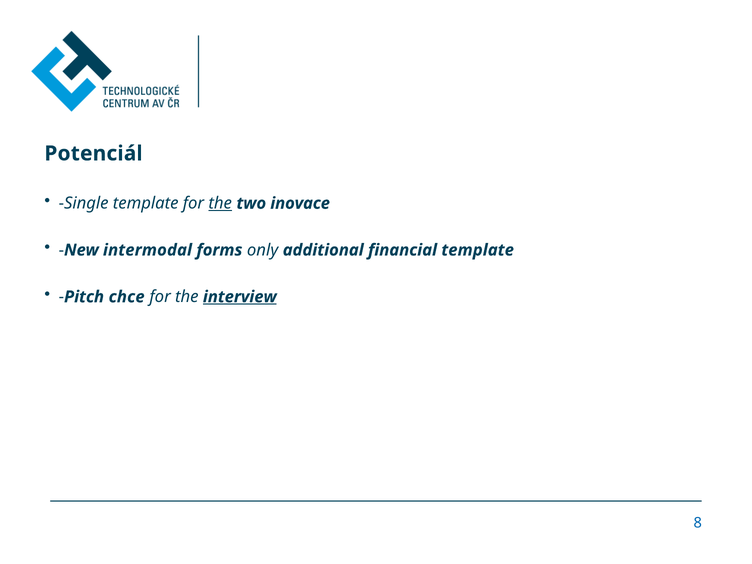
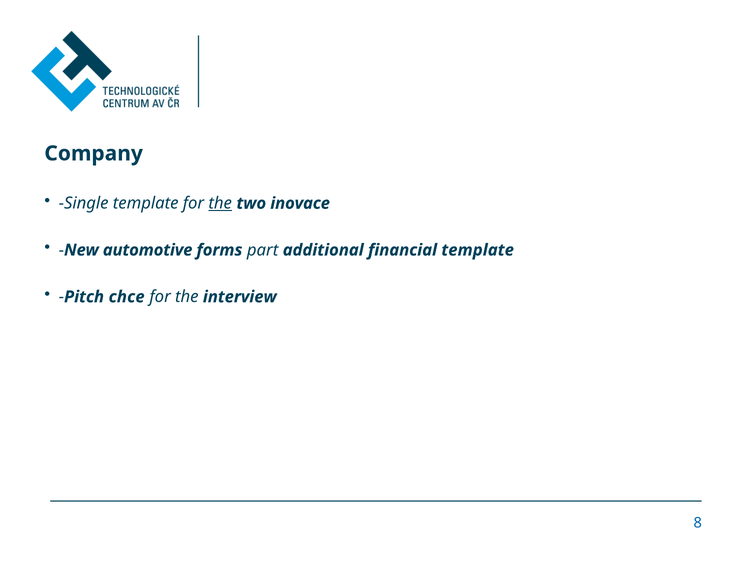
Potenciál: Potenciál -> Company
intermodal: intermodal -> automotive
only: only -> part
interview underline: present -> none
